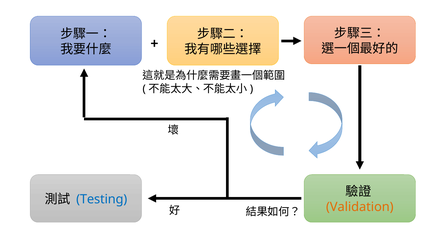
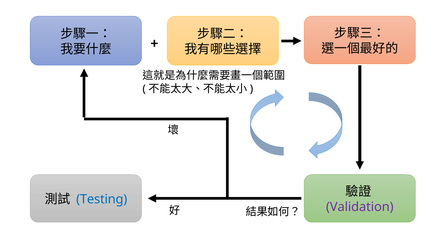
Validation colour: orange -> purple
